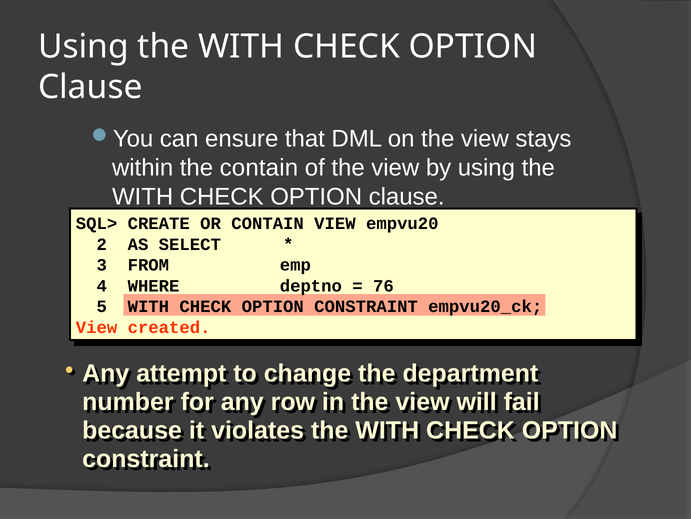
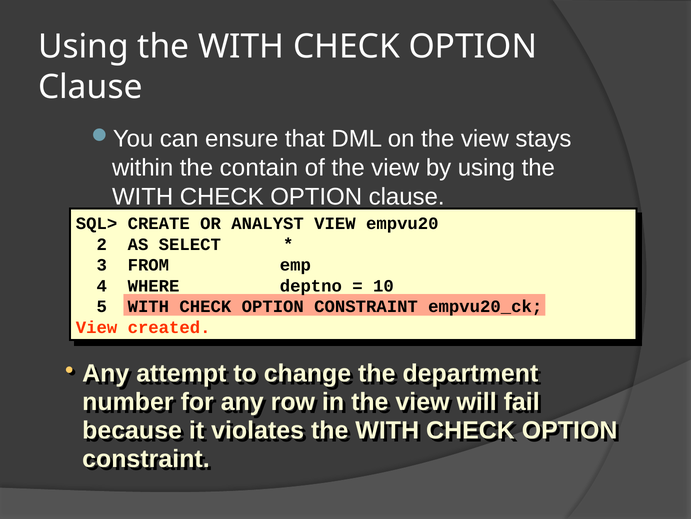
OR CONTAIN: CONTAIN -> ANALYST
76: 76 -> 10
